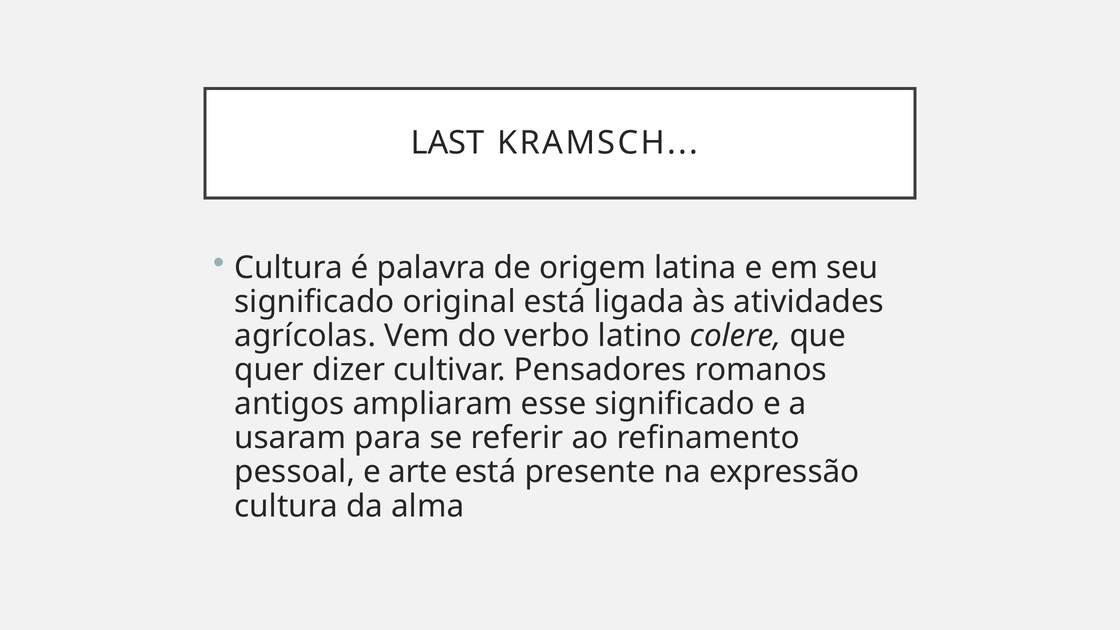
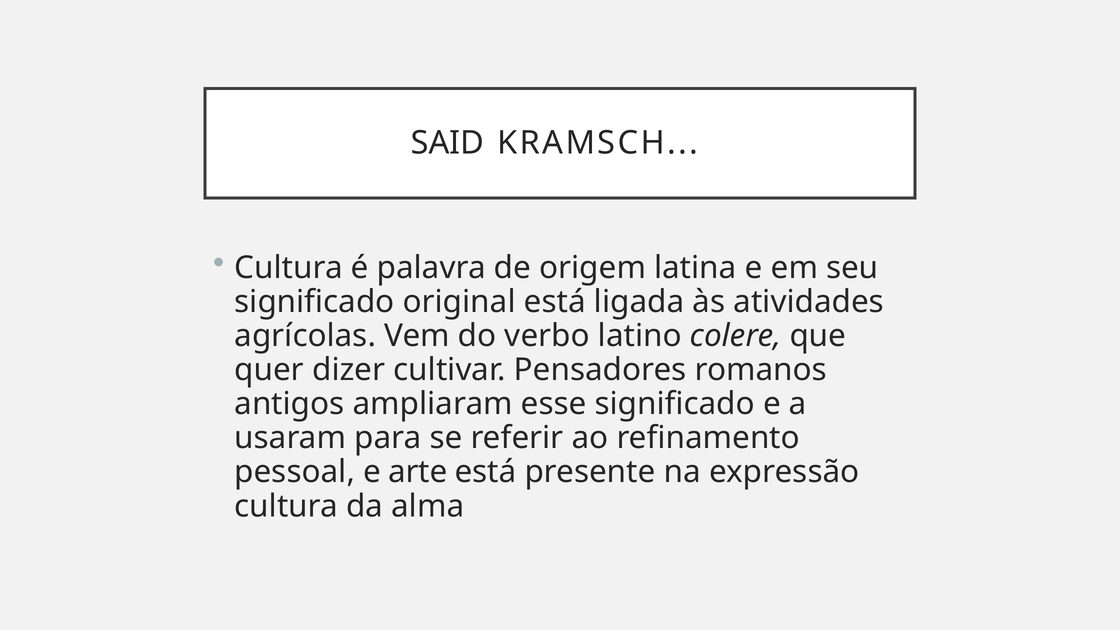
LAST: LAST -> SAID
